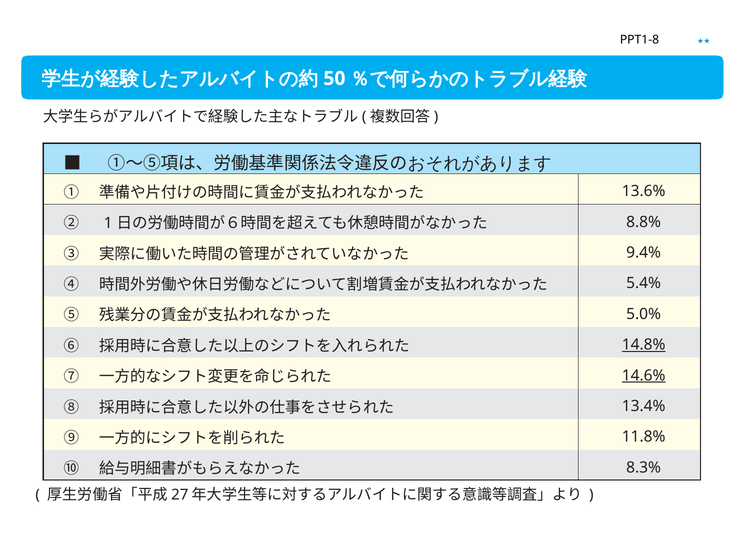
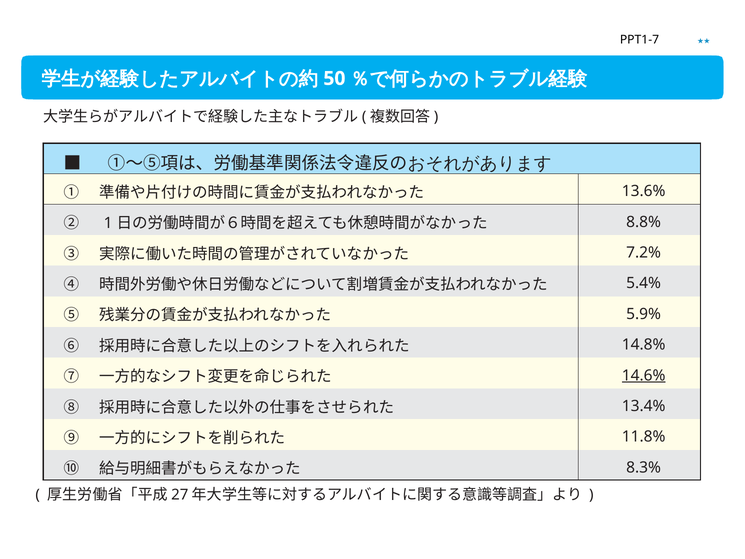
PPT1-8: PPT1-8 -> PPT1-7
9.4%: 9.4% -> 7.2%
5.0%: 5.0% -> 5.9%
14.8% underline: present -> none
